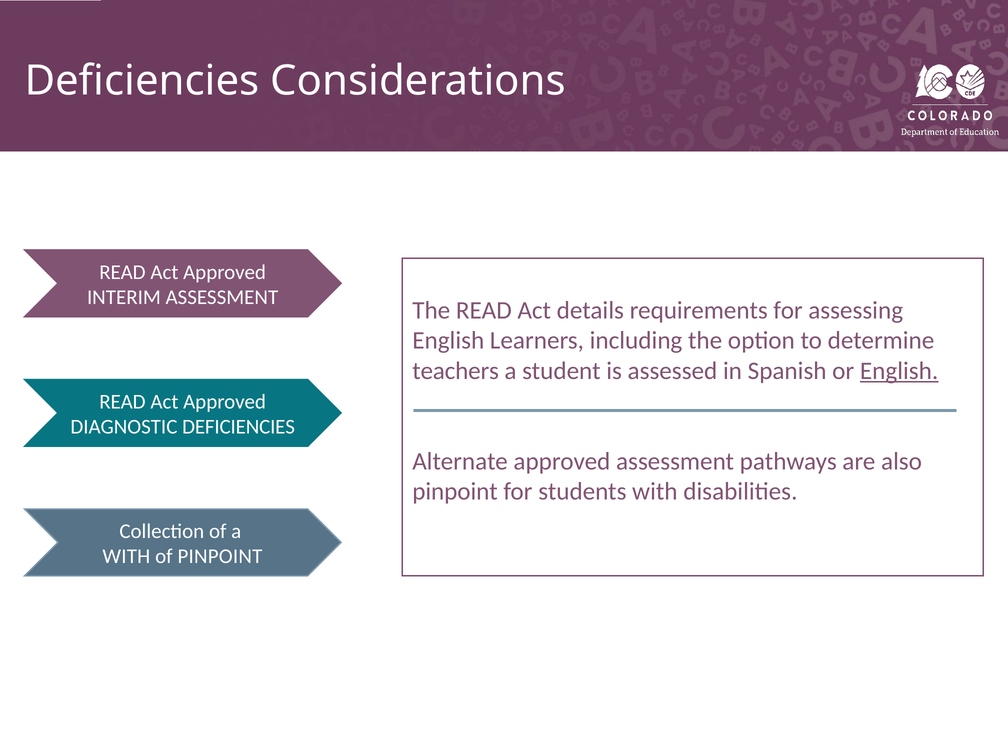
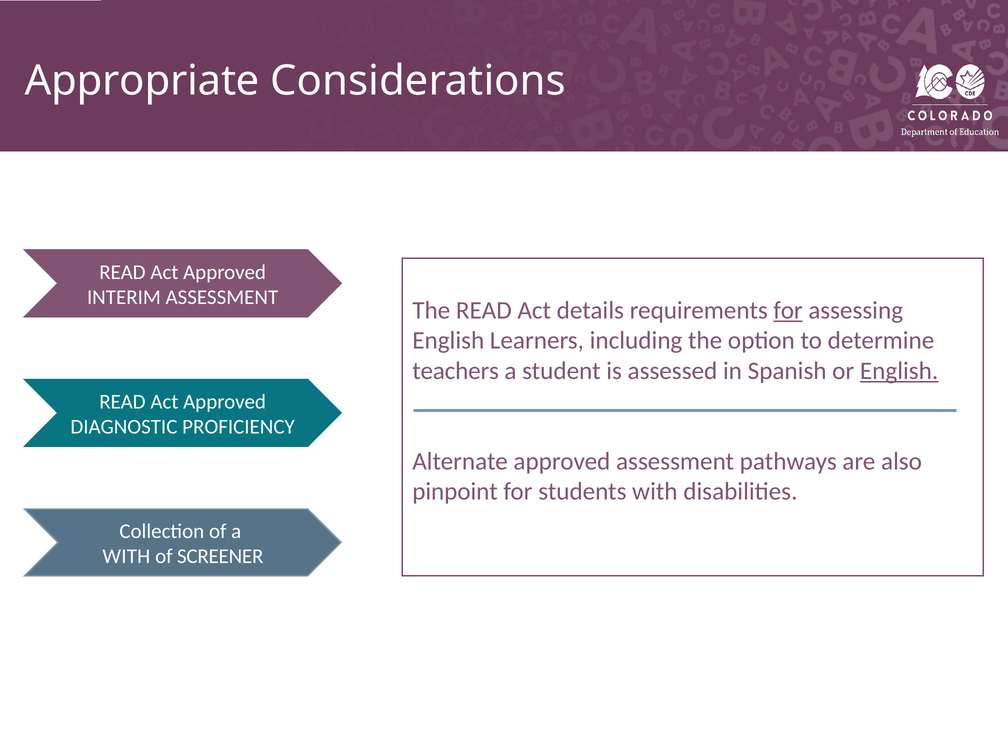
Deficiencies at (142, 81): Deficiencies -> Appropriate
for at (788, 310) underline: none -> present
DIAGNOSTIC DEFICIENCIES: DEFICIENCIES -> PROFICIENCY
of PINPOINT: PINPOINT -> SCREENER
